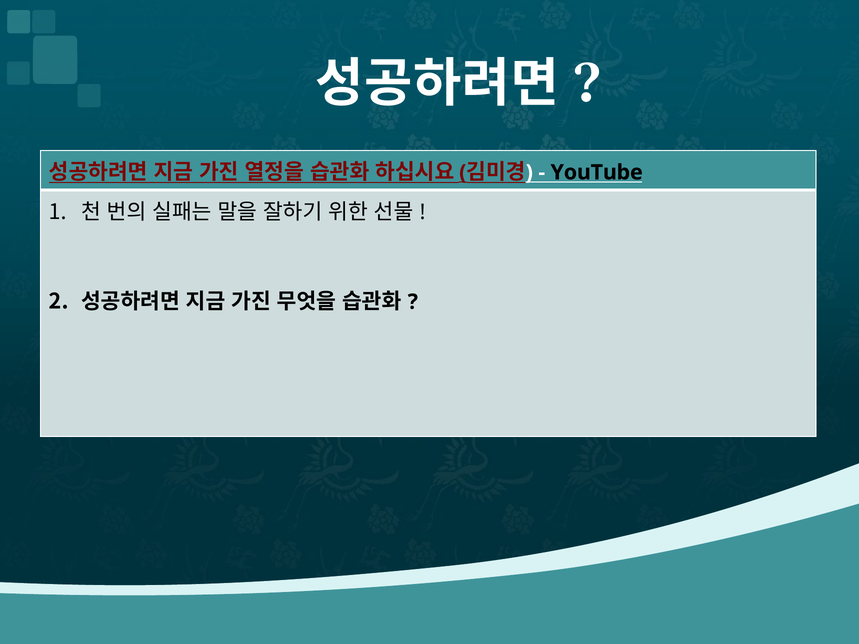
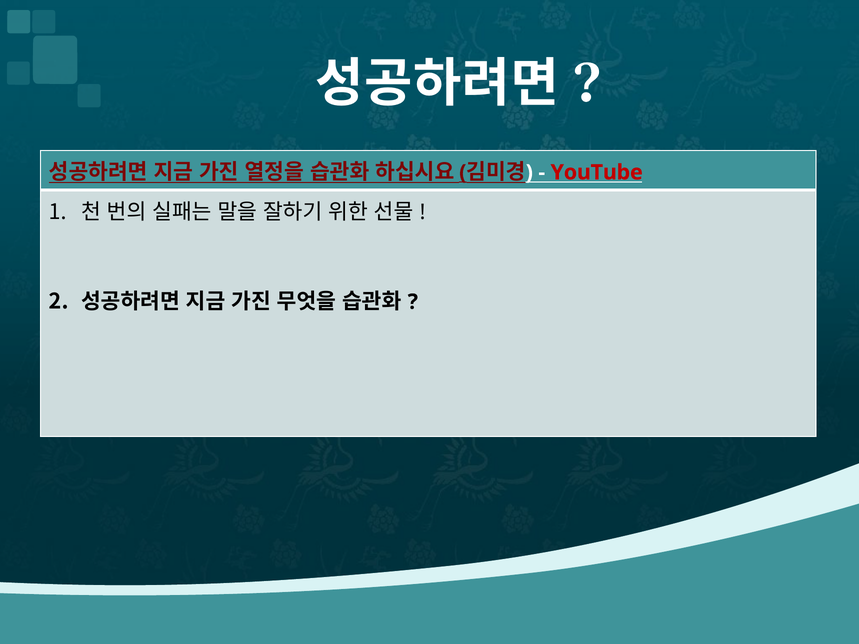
YouTube colour: black -> red
